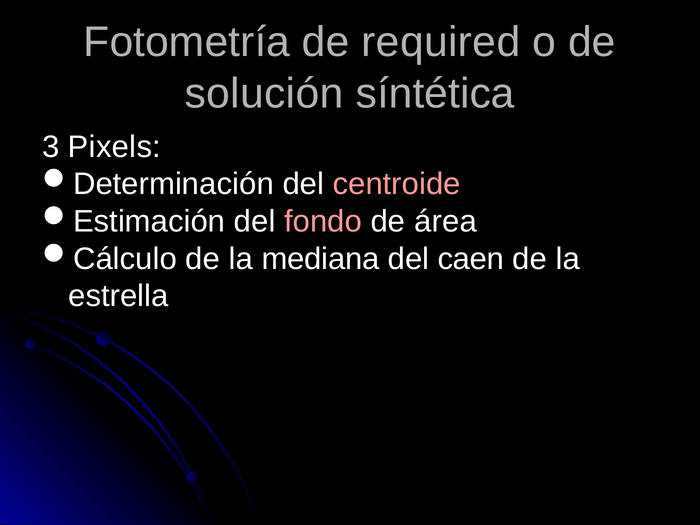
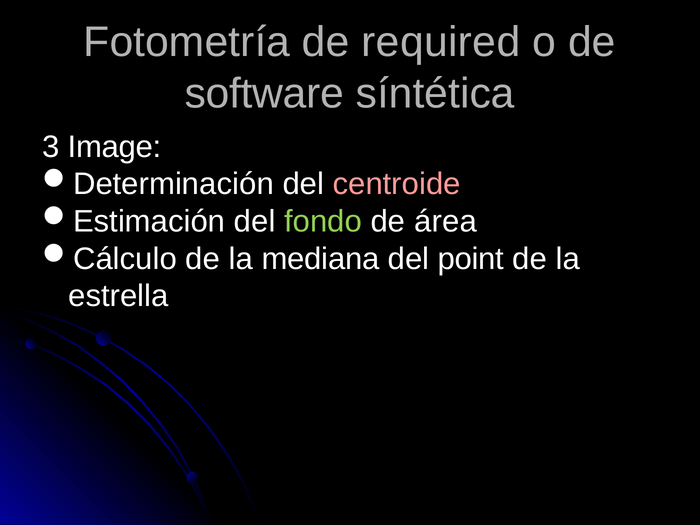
solución: solución -> software
Pixels: Pixels -> Image
fondo colour: pink -> light green
caen: caen -> point
